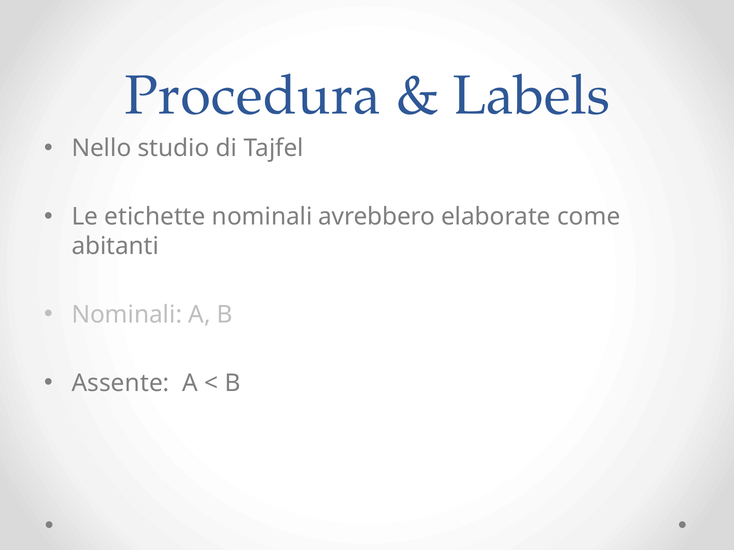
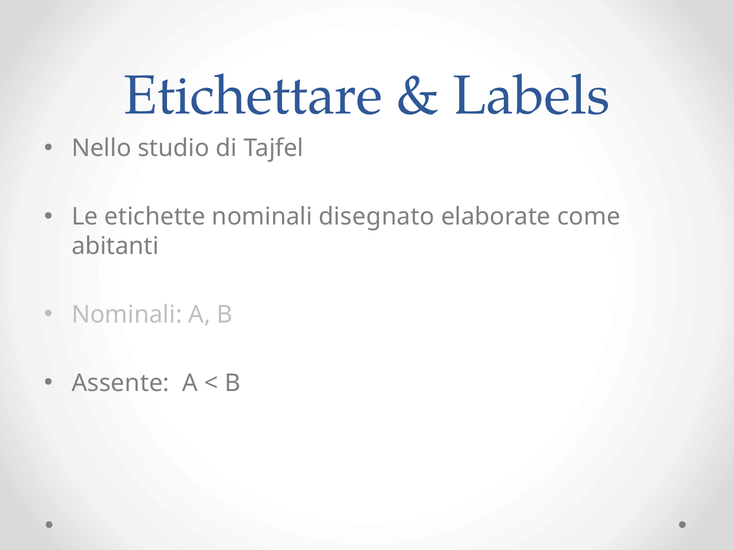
Procedura: Procedura -> Etichettare
avrebbero: avrebbero -> disegnato
